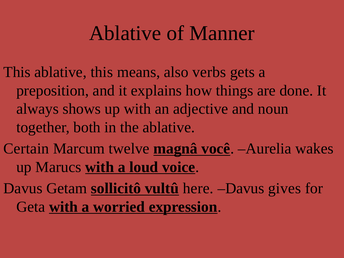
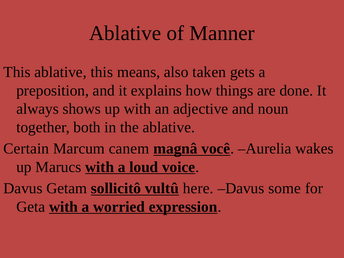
verbs: verbs -> taken
twelve: twelve -> canem
gives: gives -> some
